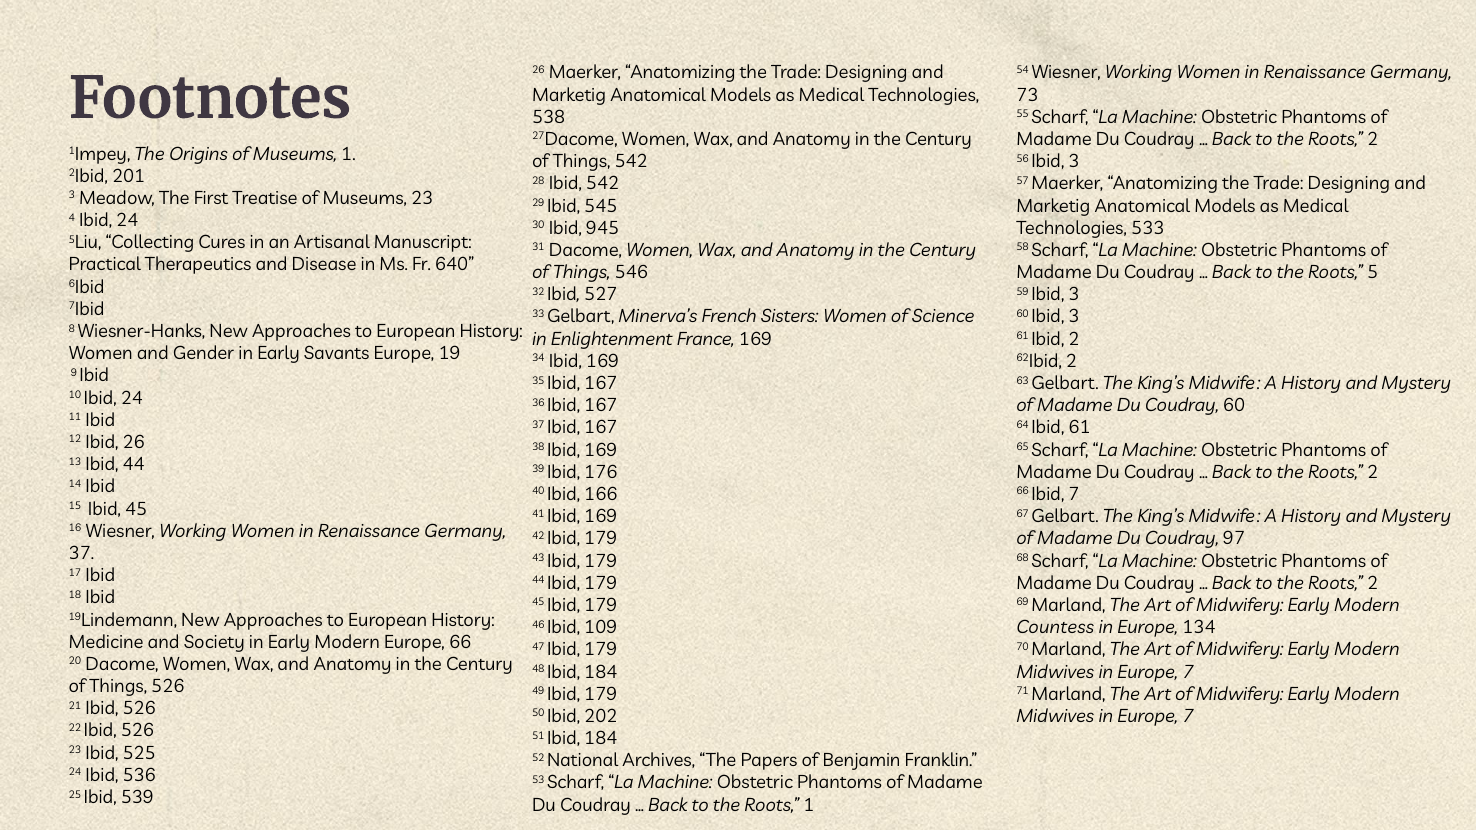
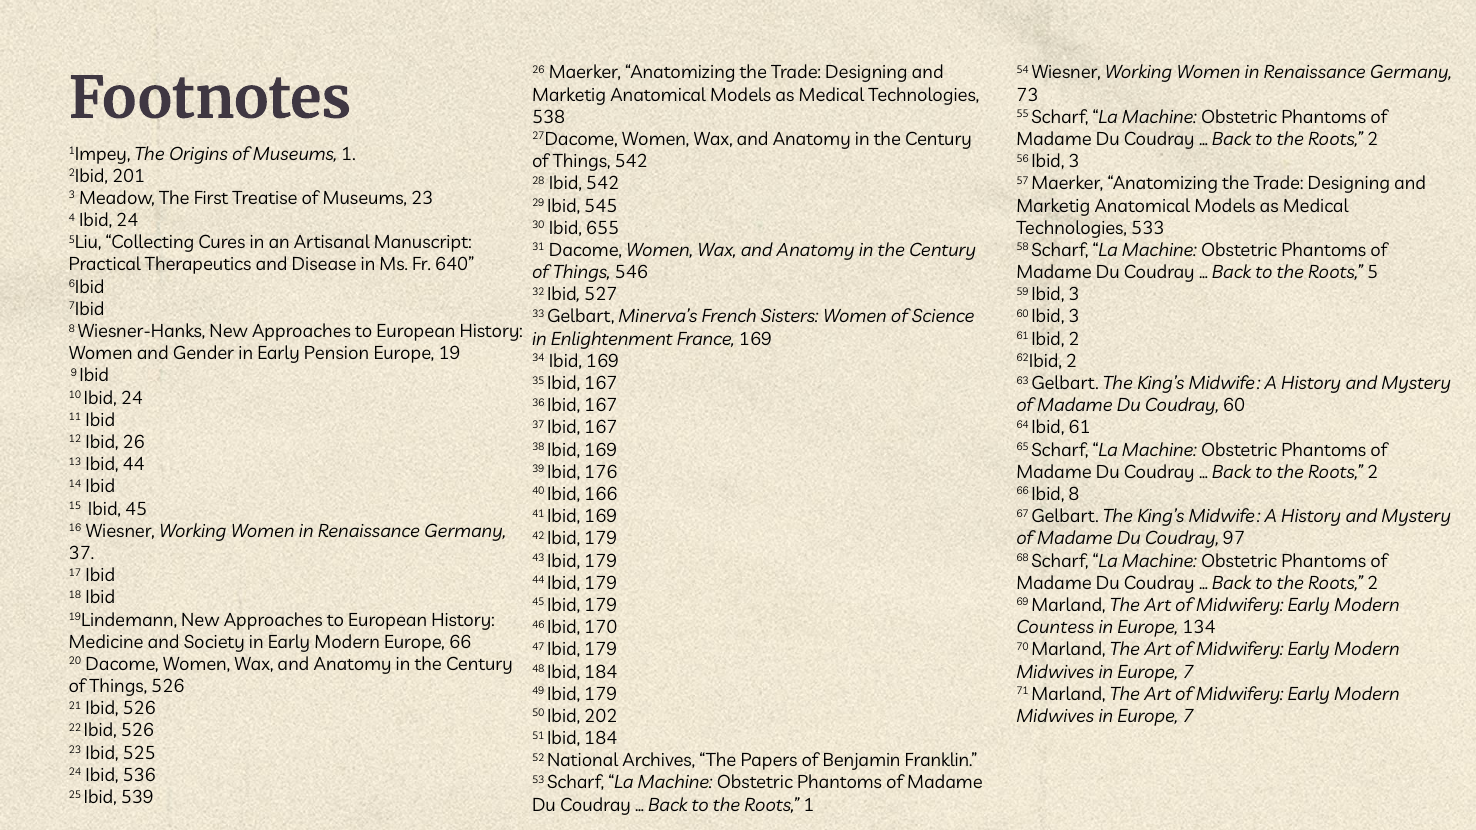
945: 945 -> 655
Savants: Savants -> Pension
Ibid 7: 7 -> 8
109: 109 -> 170
